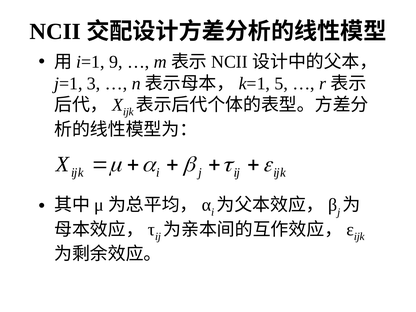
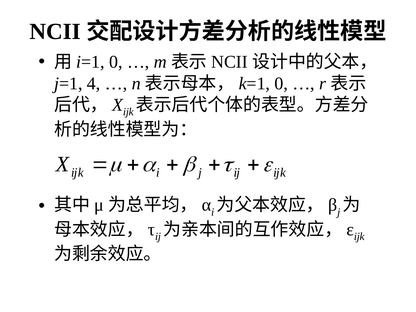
9 at (116, 62): 9 -> 0
3: 3 -> 4
5 at (281, 83): 5 -> 0
